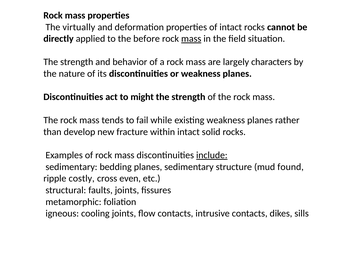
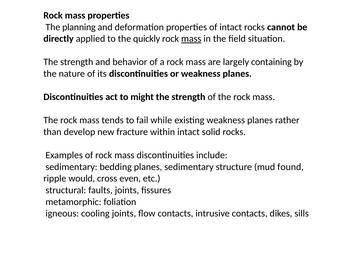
virtually: virtually -> planning
before: before -> quickly
characters: characters -> containing
include underline: present -> none
costly: costly -> would
